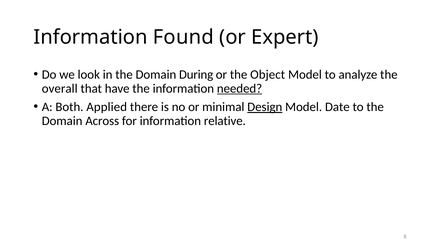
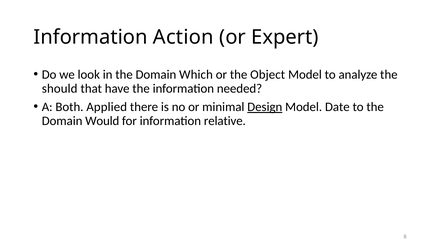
Found: Found -> Action
During: During -> Which
overall: overall -> should
needed underline: present -> none
Across: Across -> Would
